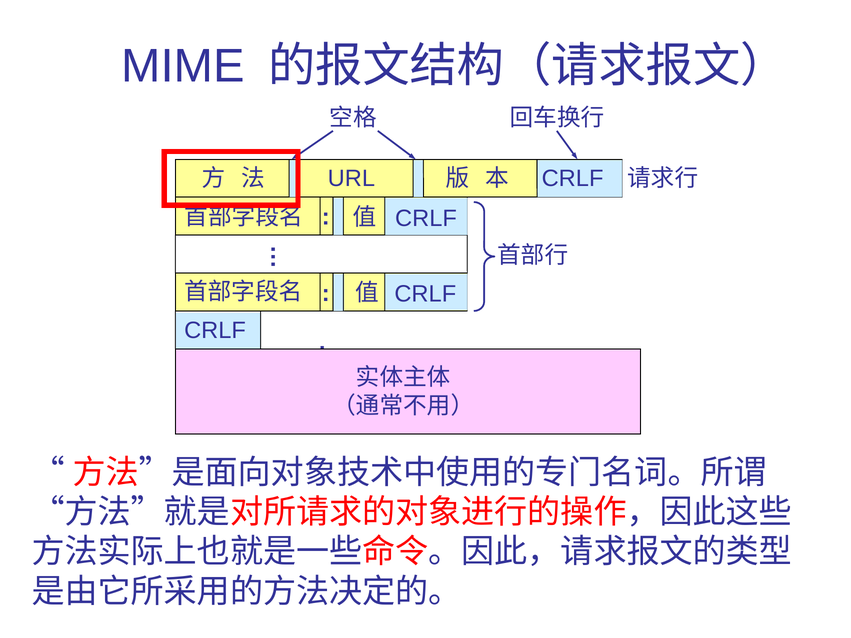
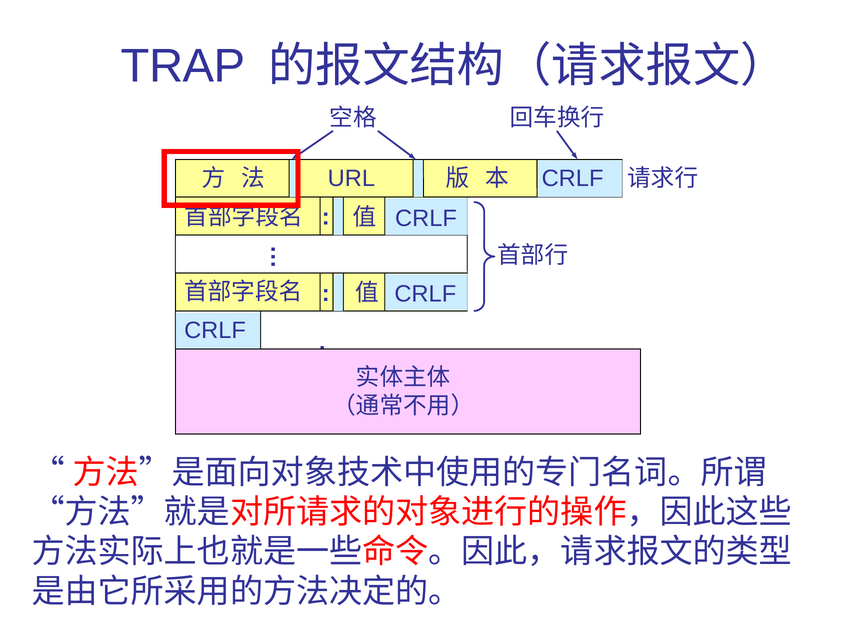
MIME: MIME -> TRAP
